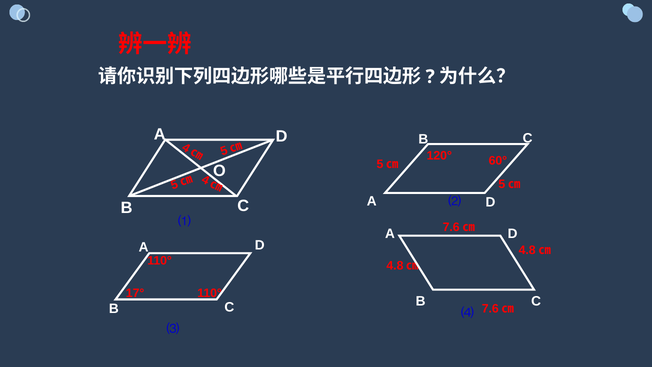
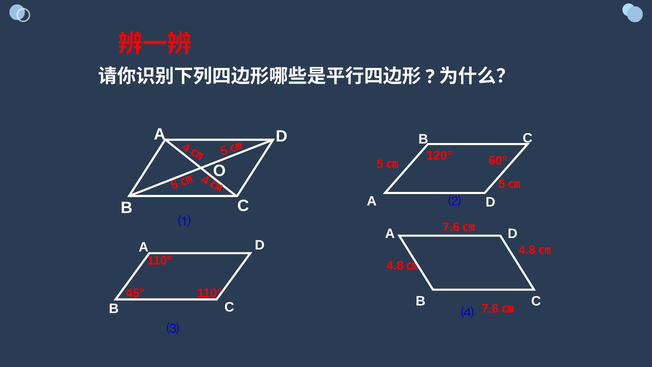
17°: 17° -> 45°
